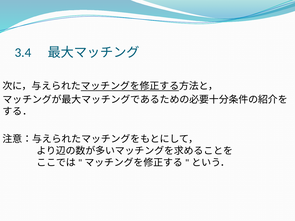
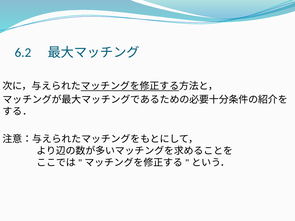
3.4: 3.4 -> 6.2
